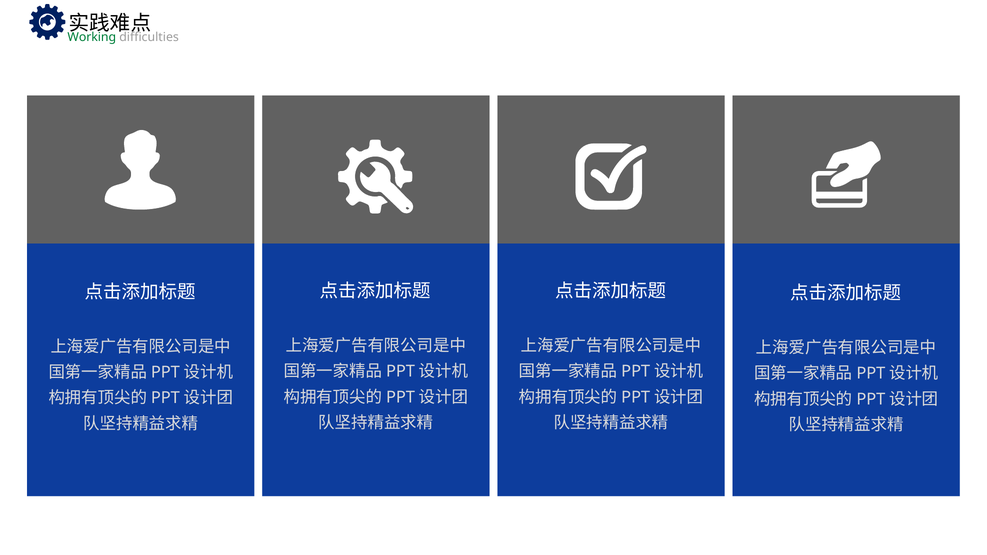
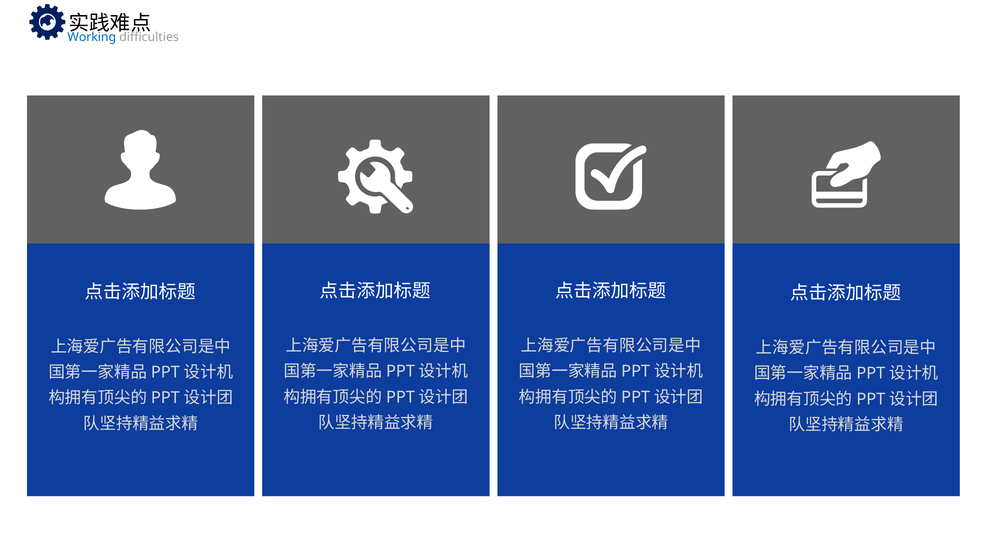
Working colour: green -> blue
